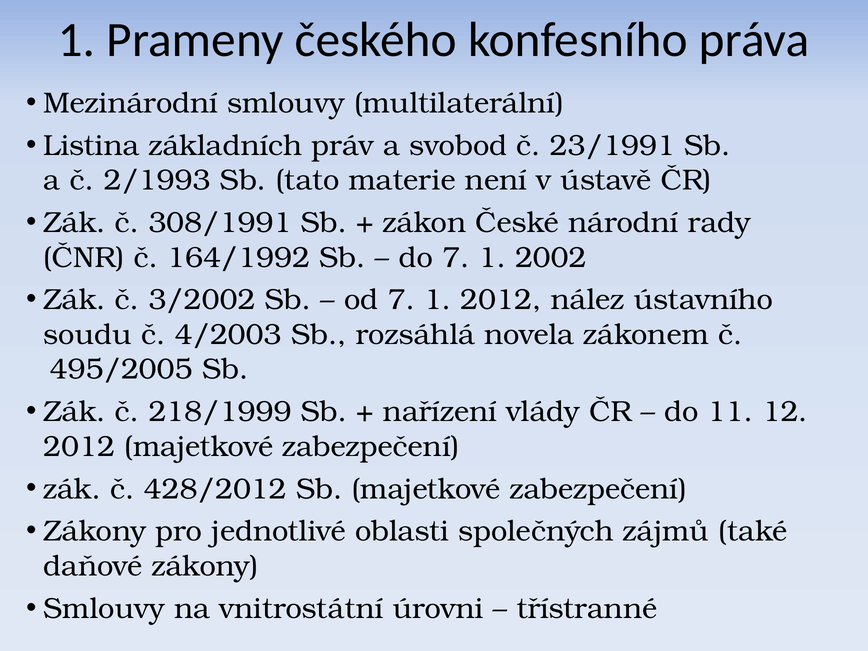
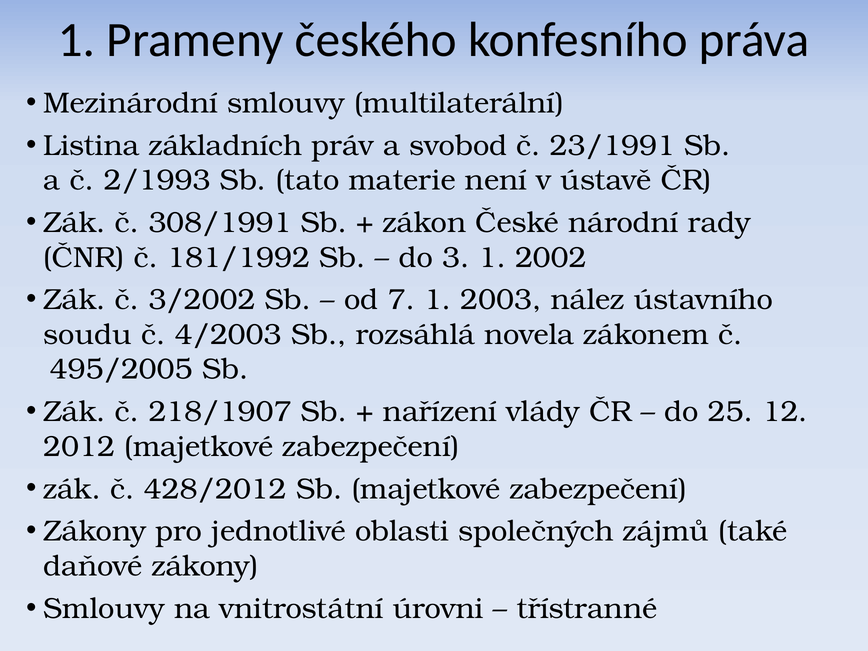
164/1992: 164/1992 -> 181/1992
do 7: 7 -> 3
1 2012: 2012 -> 2003
218/1999: 218/1999 -> 218/1907
11: 11 -> 25
